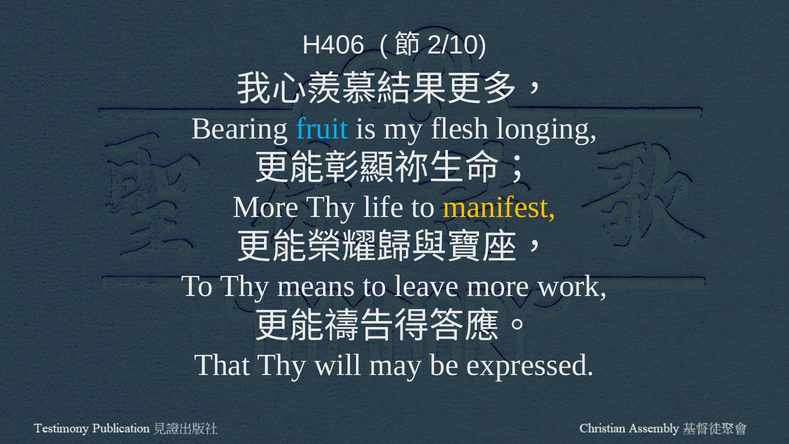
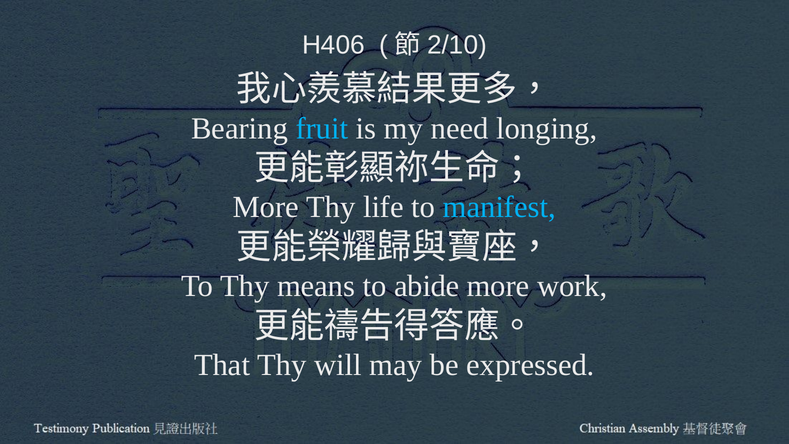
flesh: flesh -> need
manifest colour: yellow -> light blue
leave: leave -> abide
